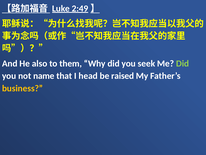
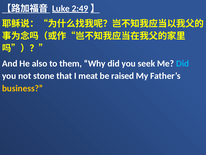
Did at (183, 63) colour: light green -> light blue
name: name -> stone
head: head -> meat
